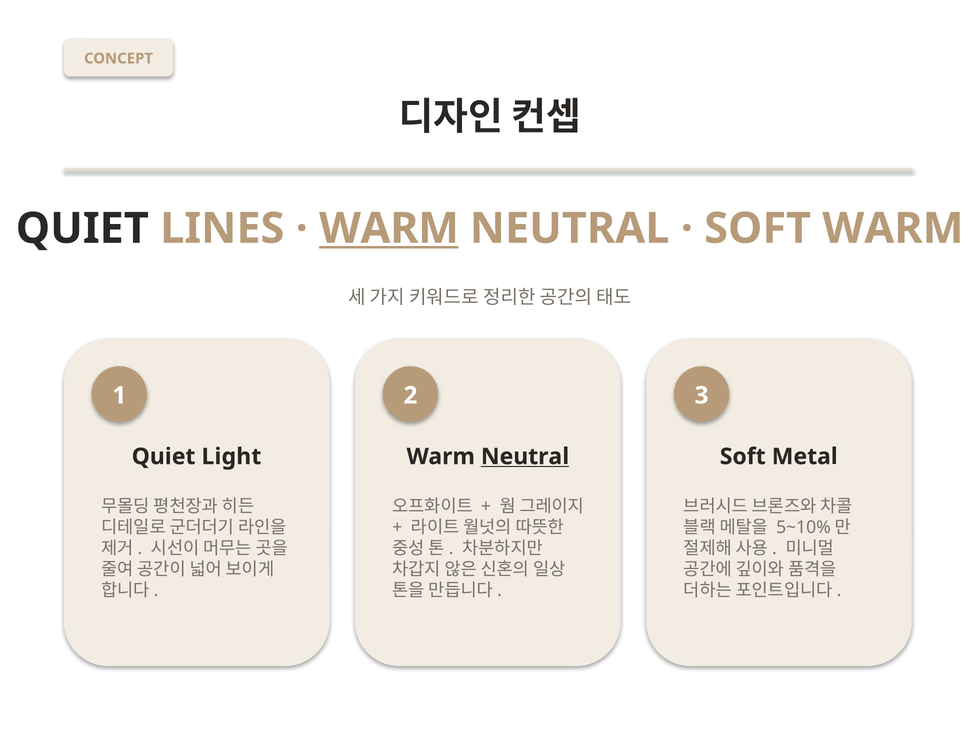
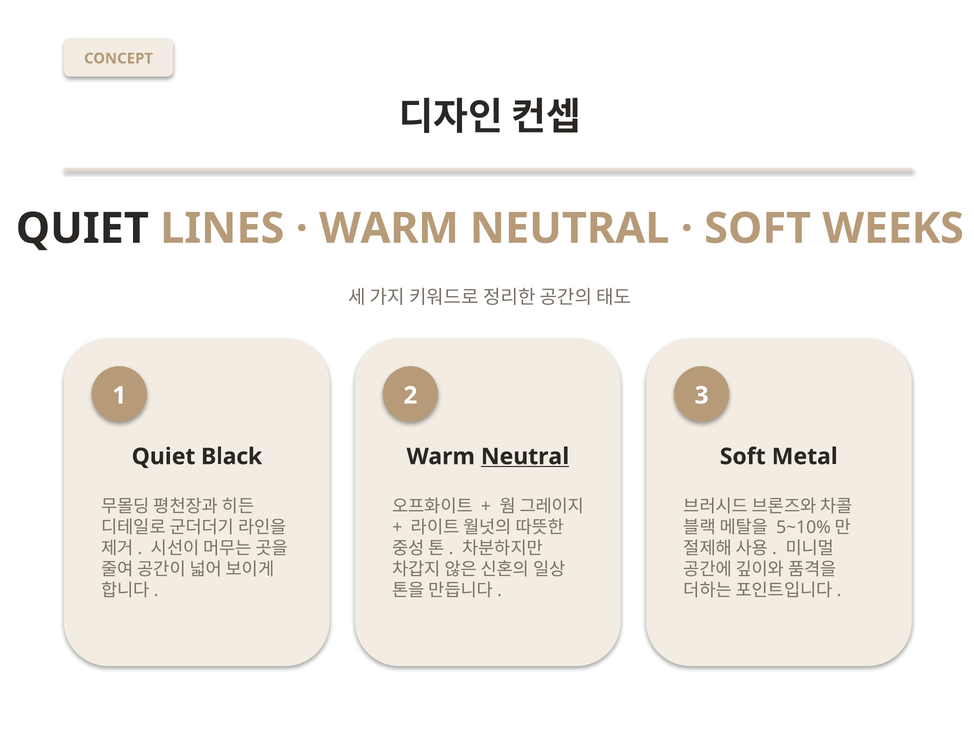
WARM at (389, 229) underline: present -> none
SOFT WARM: WARM -> WEEKS
Light: Light -> Black
